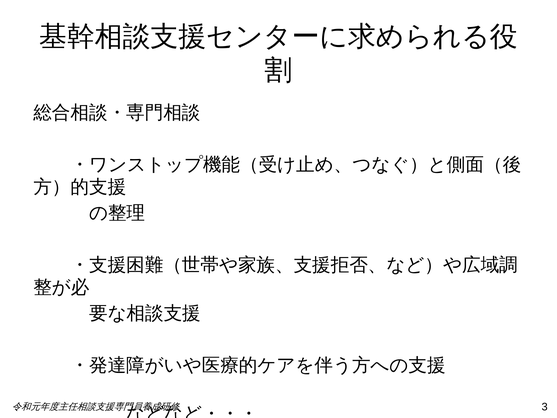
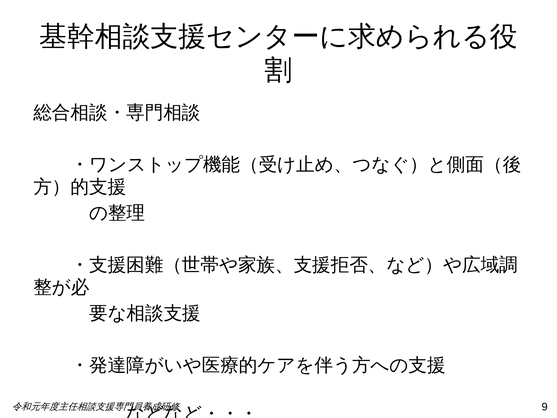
3: 3 -> 9
